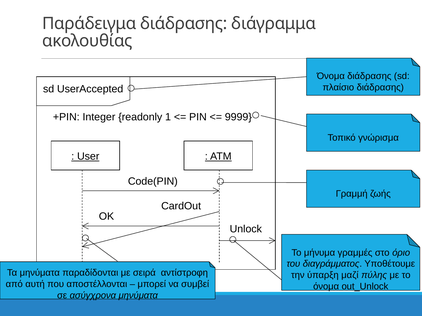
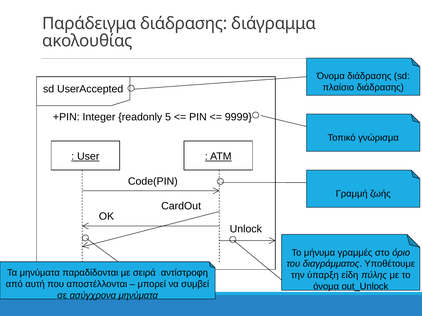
1: 1 -> 5
μαζί: μαζί -> είδη
